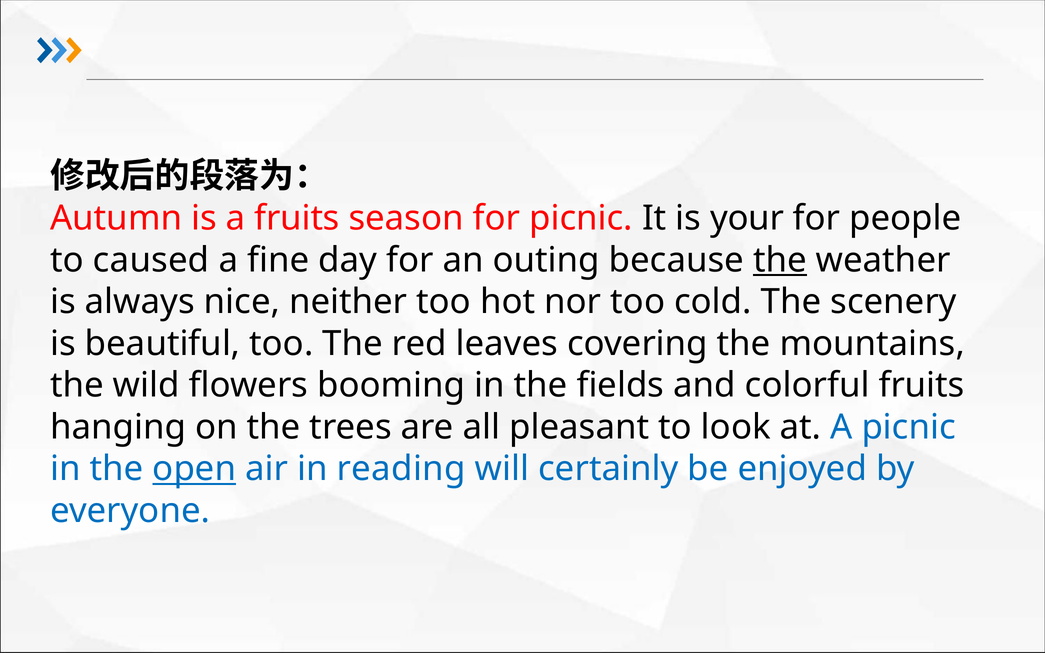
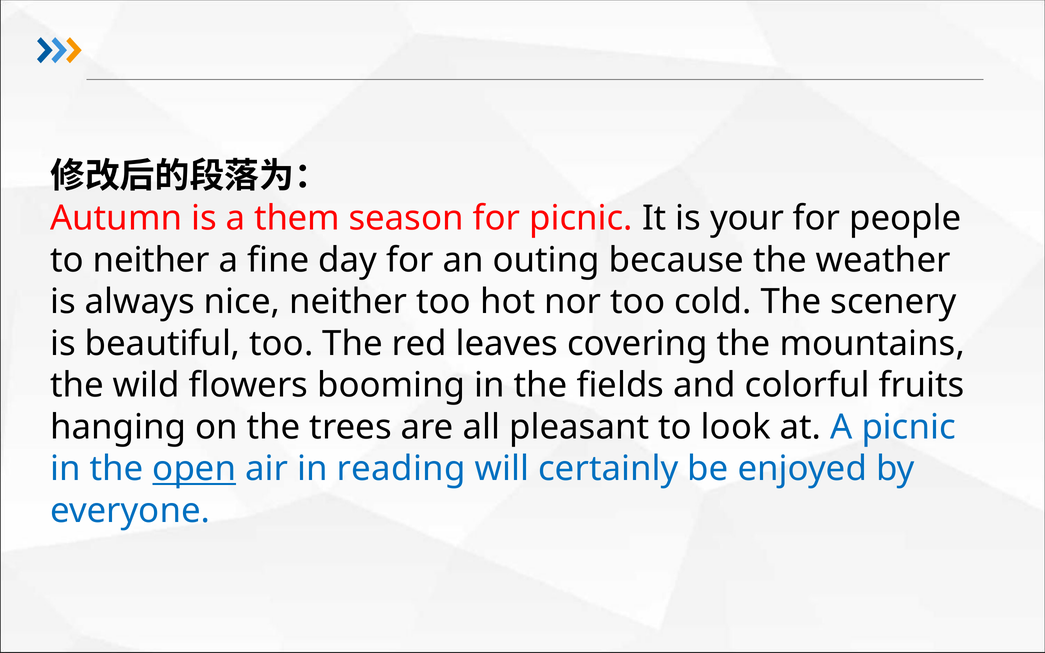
a fruits: fruits -> them
to caused: caused -> neither
the at (780, 260) underline: present -> none
